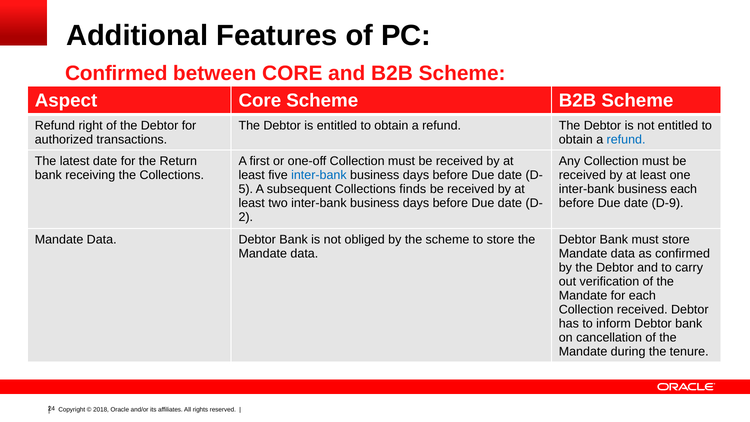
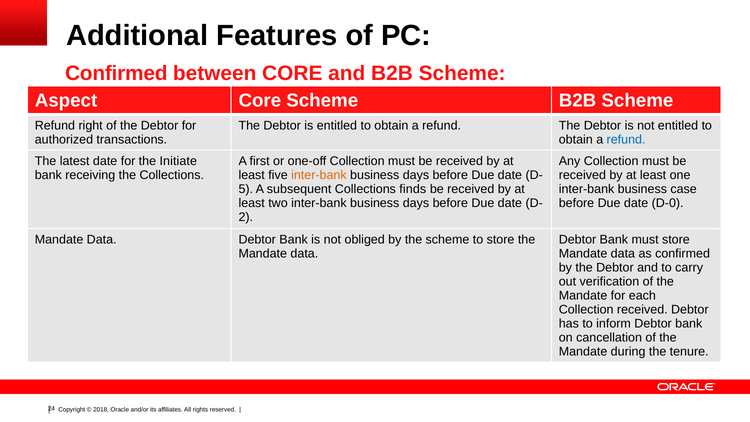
Return: Return -> Initiate
inter-bank at (319, 175) colour: blue -> orange
business each: each -> case
D-9: D-9 -> D-0
